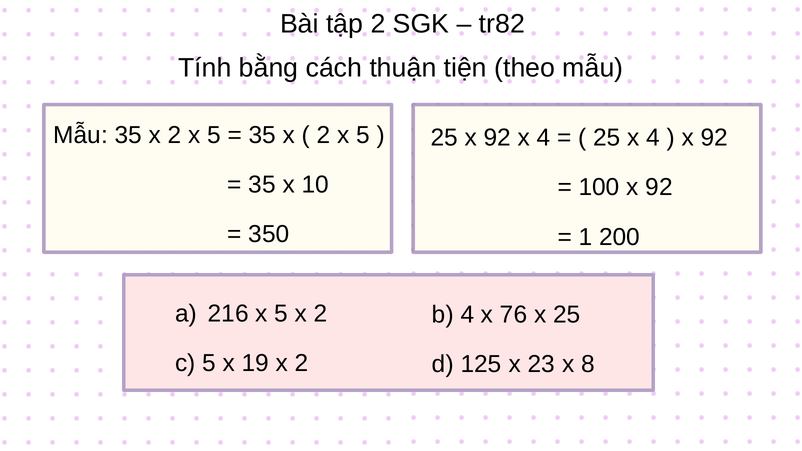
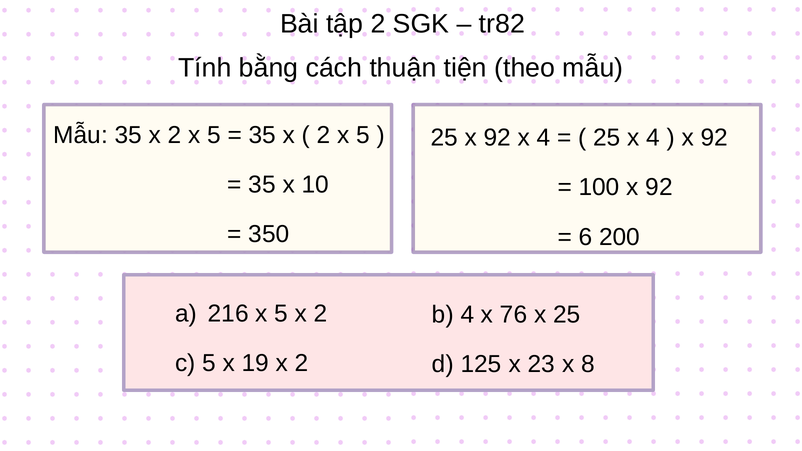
1: 1 -> 6
